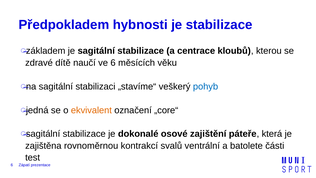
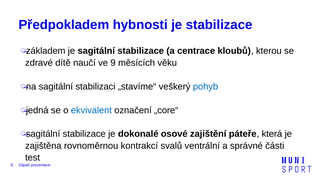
ve 6: 6 -> 9
ekvivalent colour: orange -> blue
batolete: batolete -> správné
